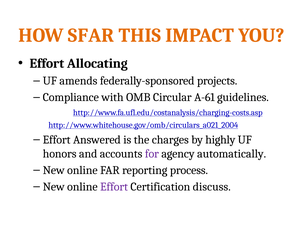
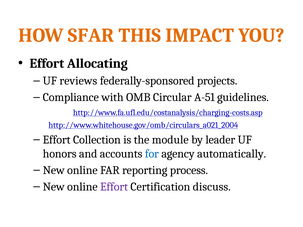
amends: amends -> reviews
A-61: A-61 -> A-51
Answered: Answered -> Collection
charges: charges -> module
highly: highly -> leader
for colour: purple -> blue
